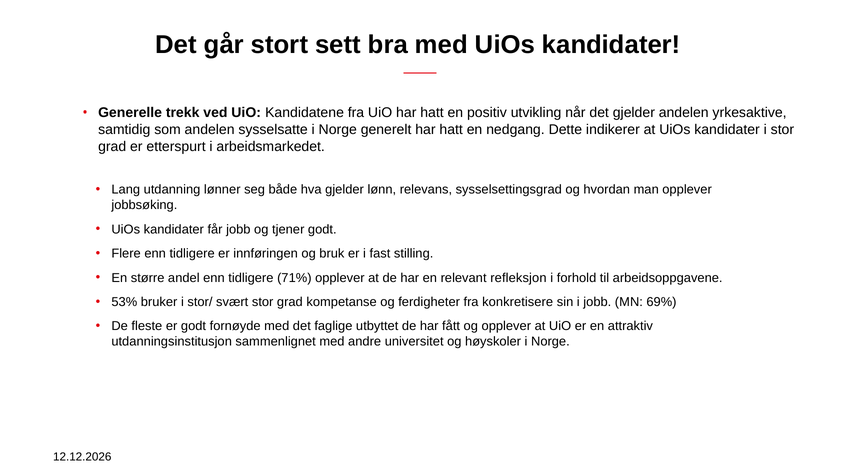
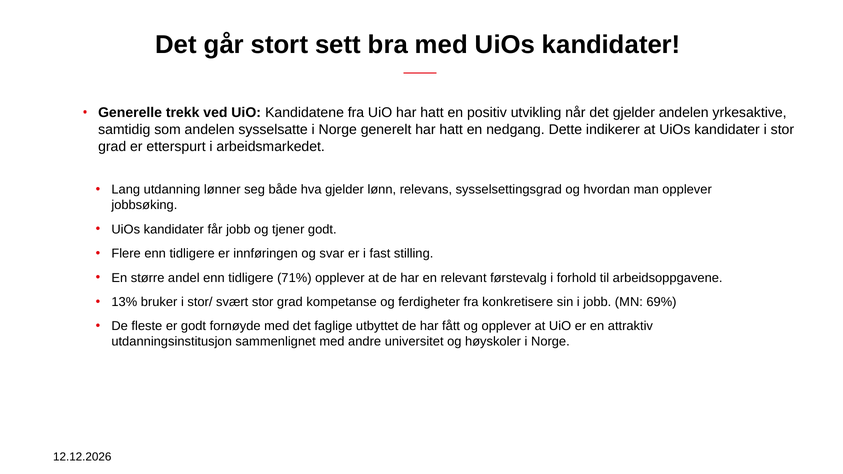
bruk: bruk -> svar
refleksjon: refleksjon -> førstevalg
53%: 53% -> 13%
